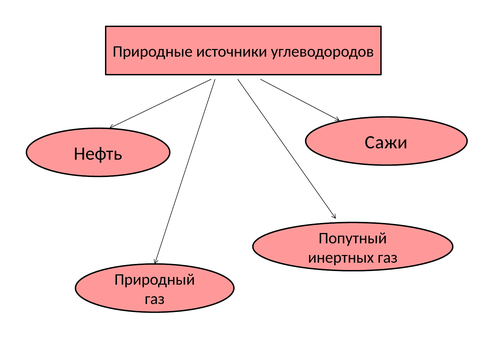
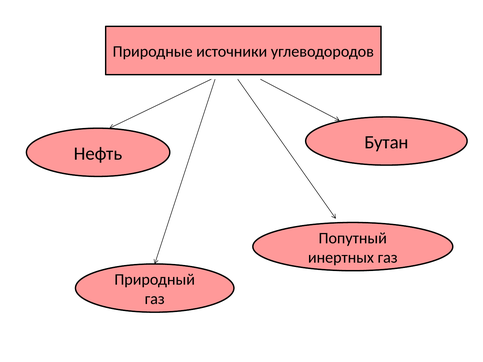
Сажи: Сажи -> Бутан
